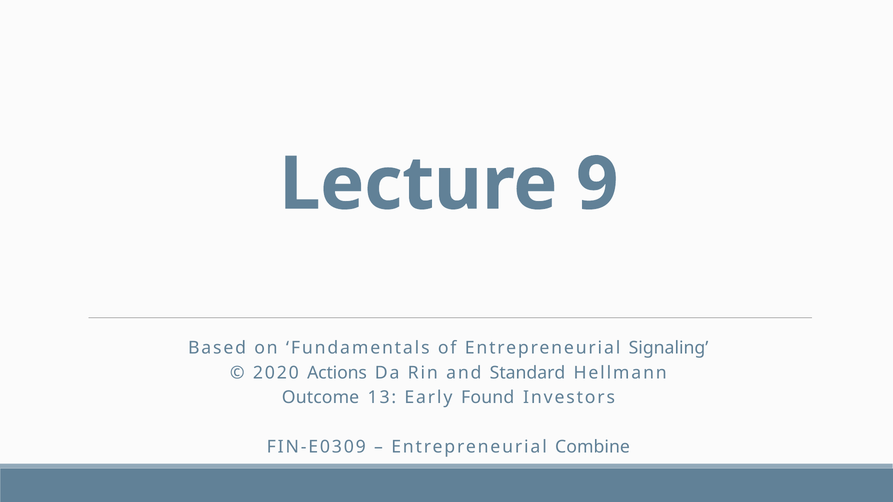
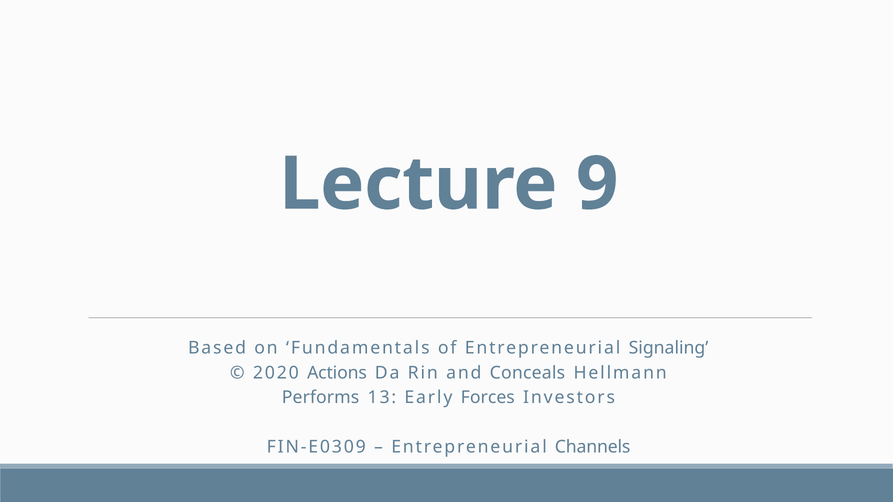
Standard: Standard -> Conceals
Outcome: Outcome -> Performs
Found: Found -> Forces
Combine: Combine -> Channels
